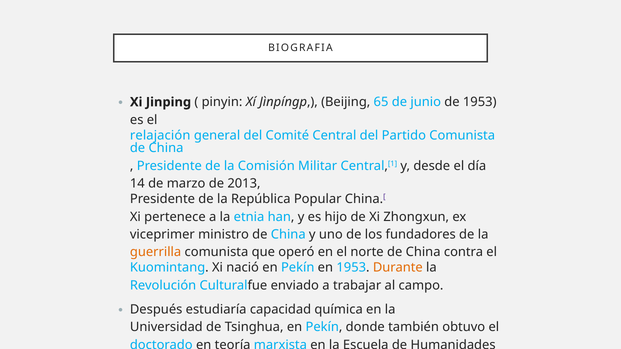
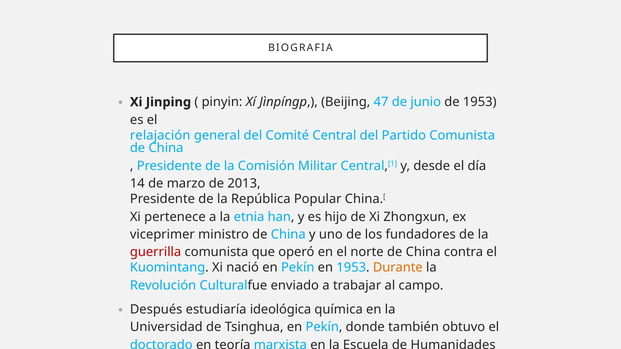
65: 65 -> 47
guerrilla colour: orange -> red
capacidad: capacidad -> ideológica
